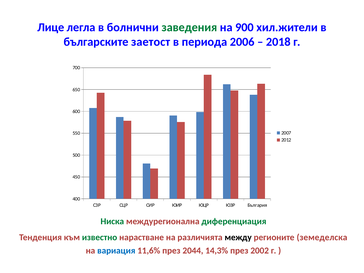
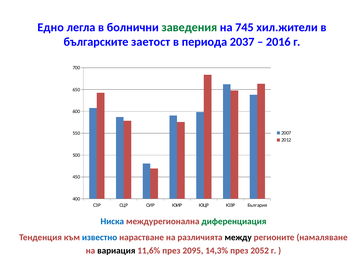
Лице: Лице -> Едно
900: 900 -> 745
2006: 2006 -> 2037
2018: 2018 -> 2016
Ниска colour: green -> blue
известно colour: green -> blue
земеделска: земеделска -> намаляване
вариация colour: blue -> black
2044: 2044 -> 2095
2002: 2002 -> 2052
